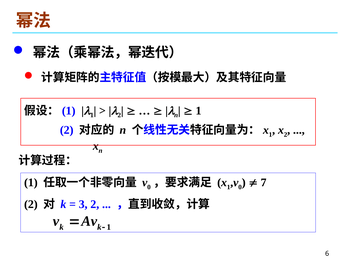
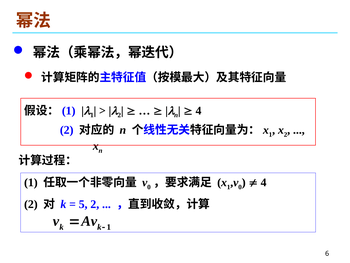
1 at (199, 110): 1 -> 4
7 at (264, 182): 7 -> 4
3: 3 -> 5
